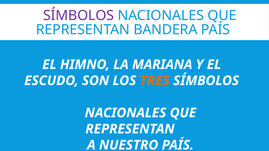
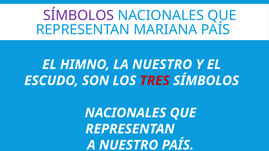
BANDERA: BANDERA -> MARIANA
LA MARIANA: MARIANA -> NUESTRO
TRES colour: orange -> red
